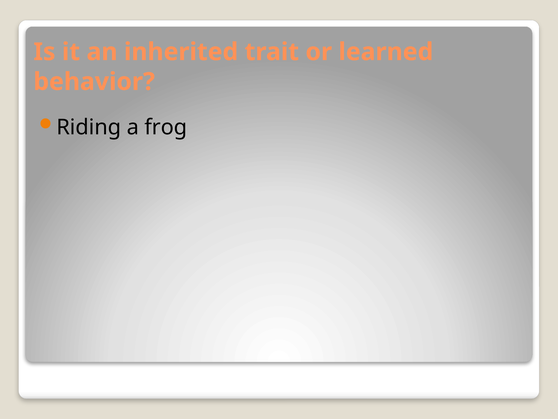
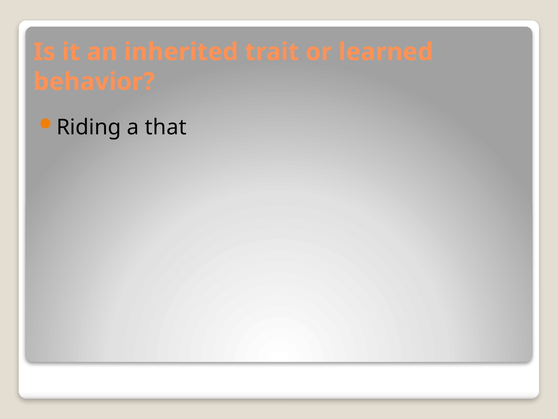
frog: frog -> that
